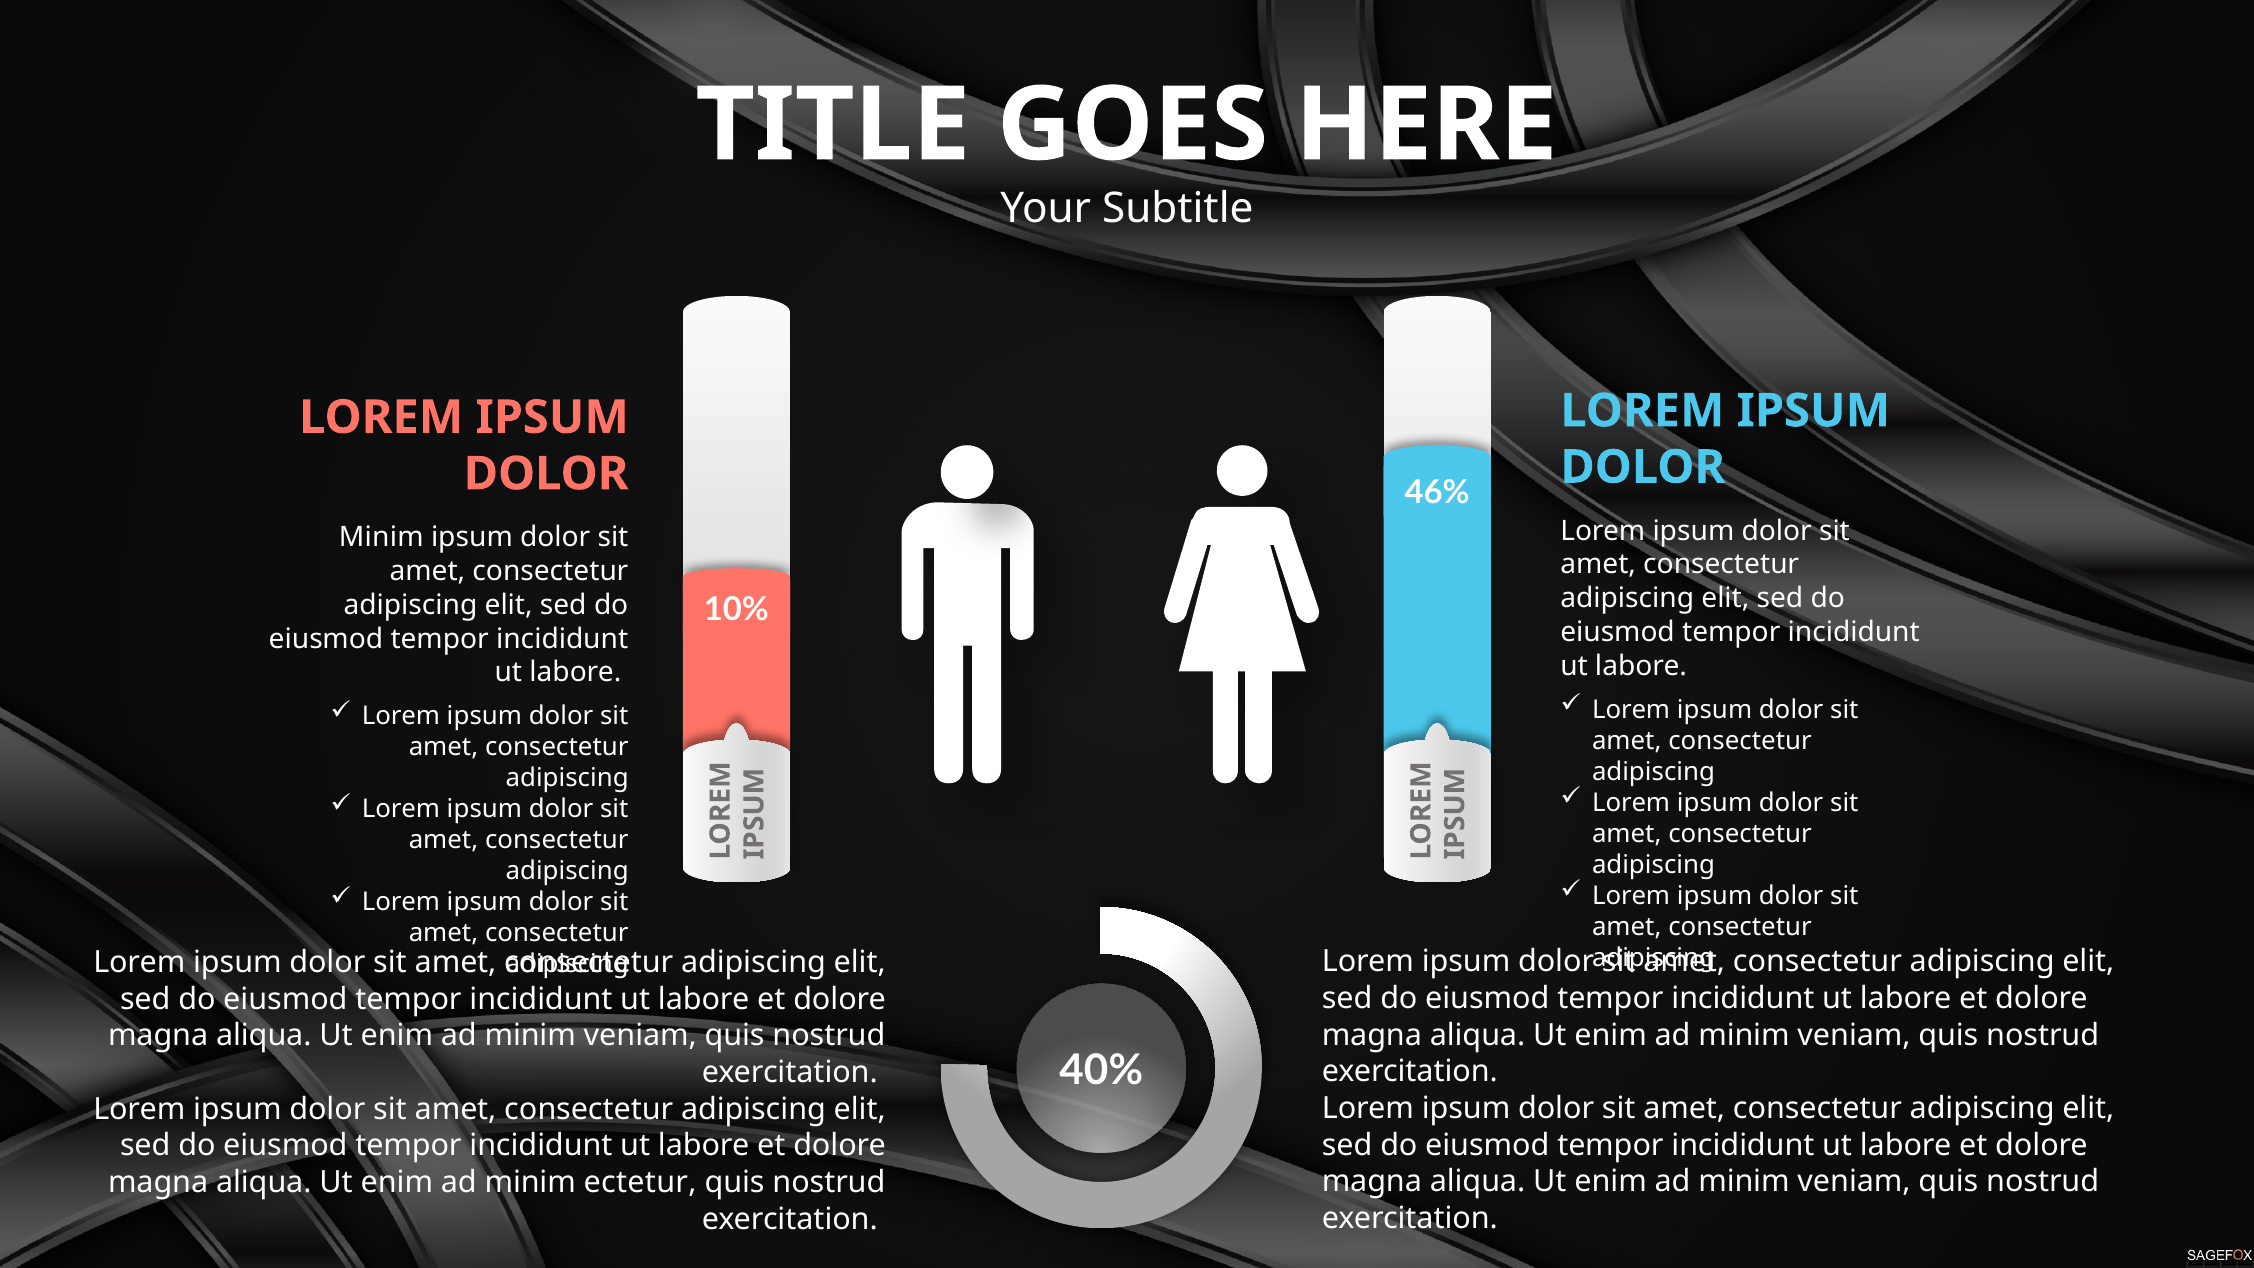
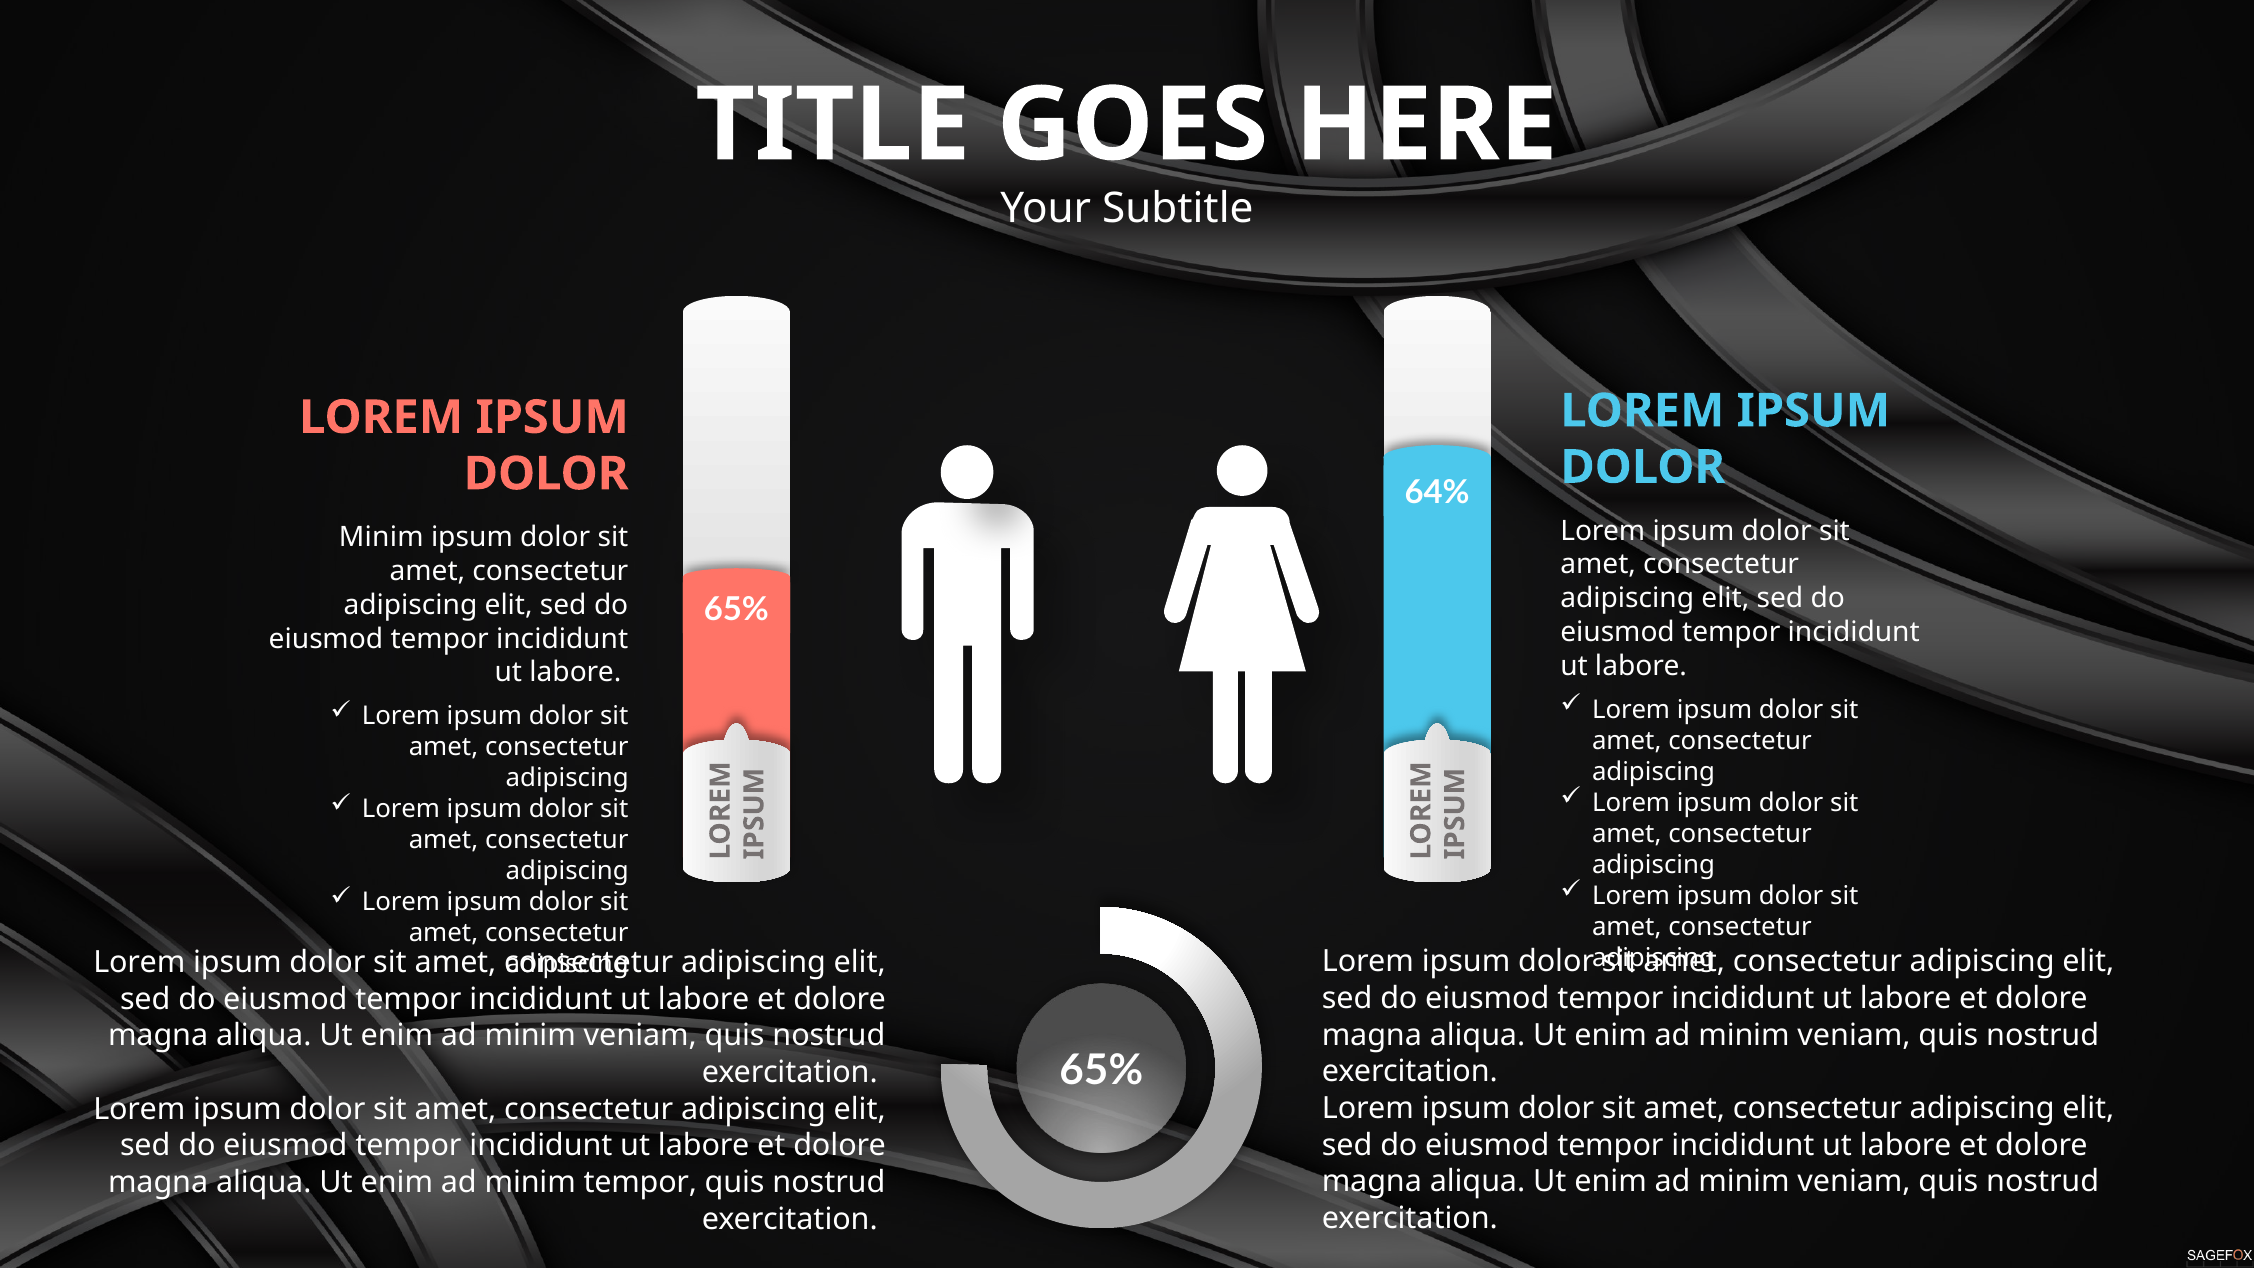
46%: 46% -> 64%
10% at (736, 610): 10% -> 65%
40% at (1101, 1070): 40% -> 65%
minim ectetur: ectetur -> tempor
